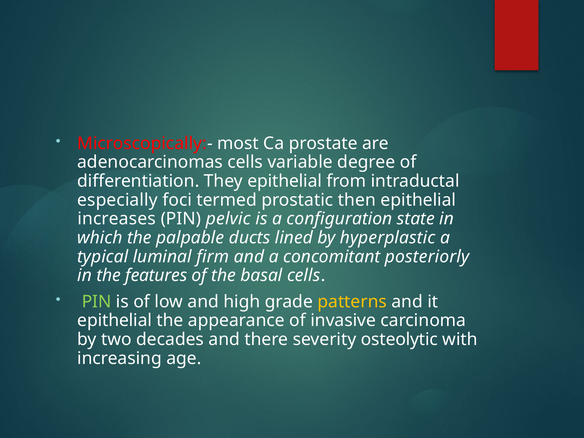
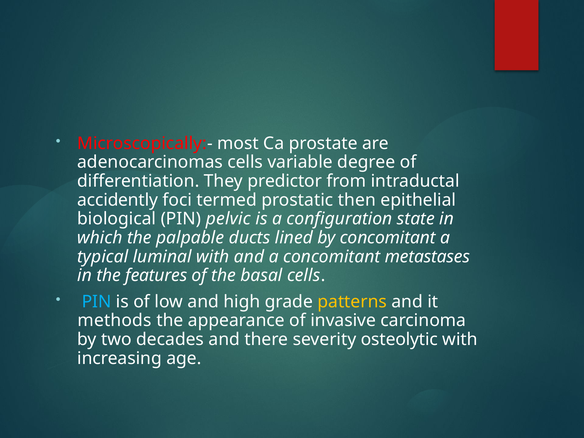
They epithelial: epithelial -> predictor
especially: especially -> accidently
increases: increases -> biological
by hyperplastic: hyperplastic -> concomitant
luminal firm: firm -> with
posteriorly: posteriorly -> metastases
PIN at (97, 302) colour: light green -> light blue
epithelial at (115, 321): epithelial -> methods
